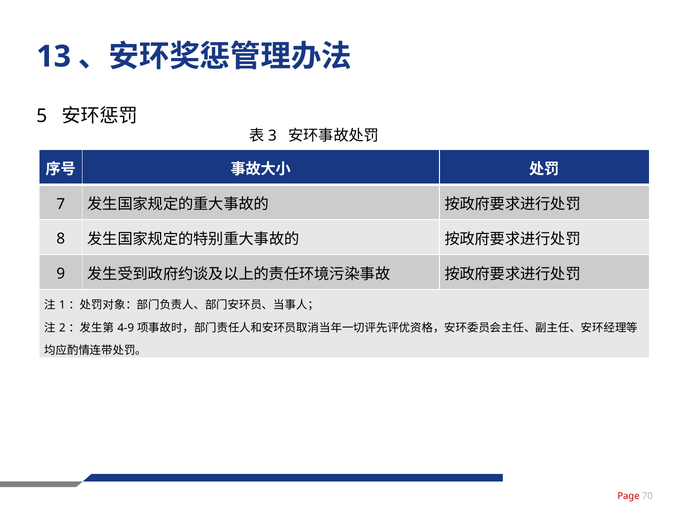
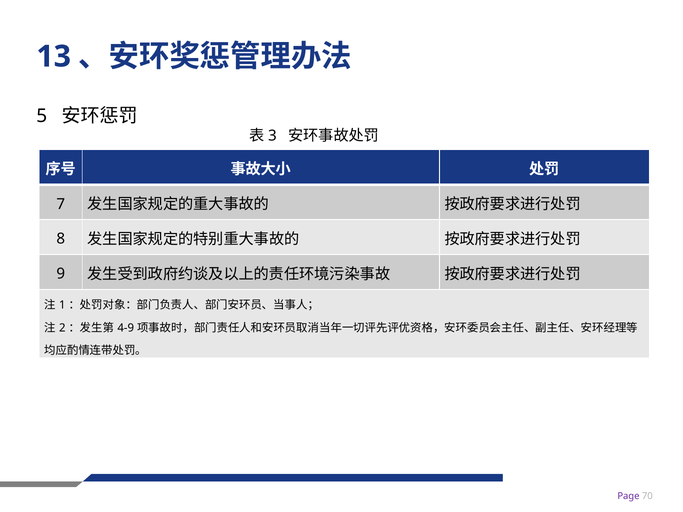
Page colour: red -> purple
